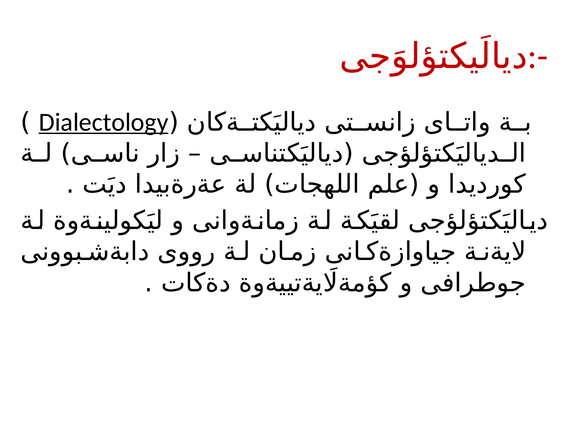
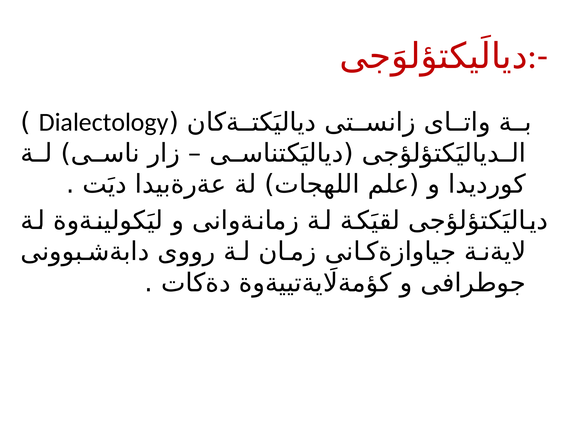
Dialectology underline: present -> none
